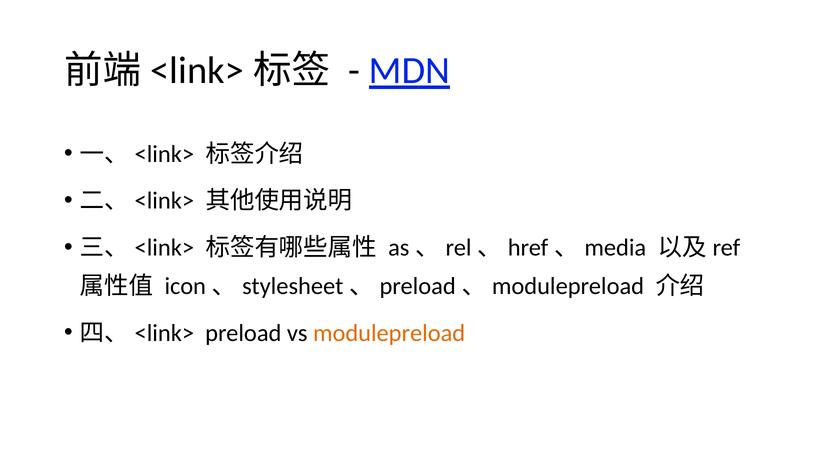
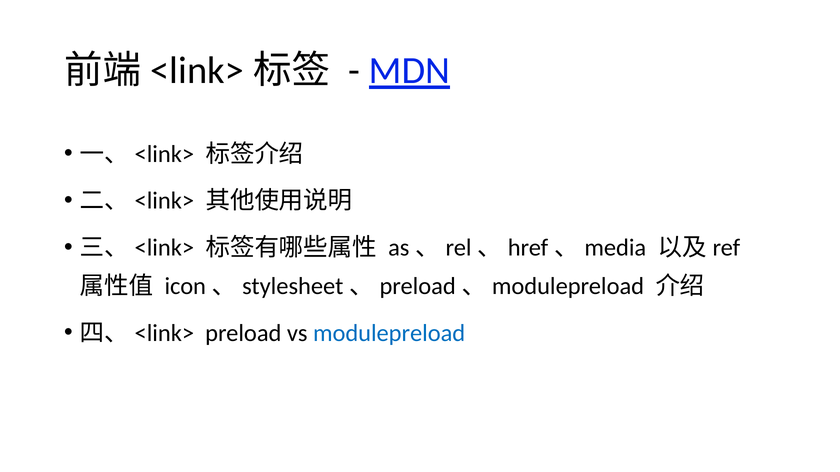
modulepreload colour: orange -> blue
